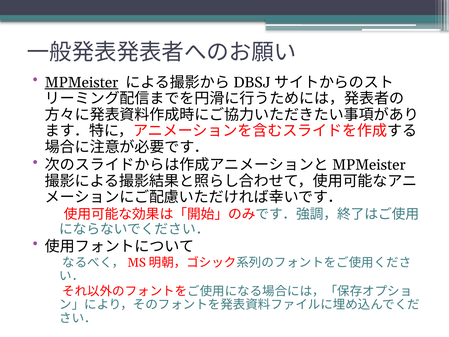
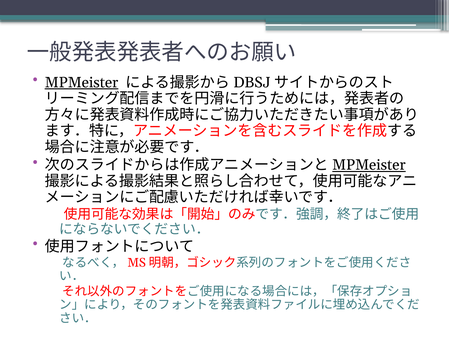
MPMeister at (369, 165) underline: none -> present
